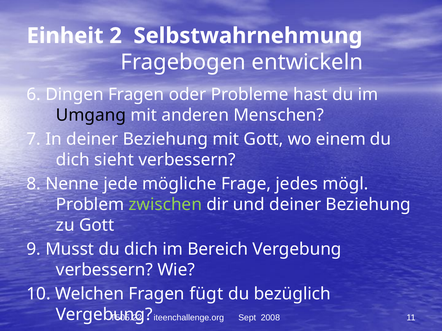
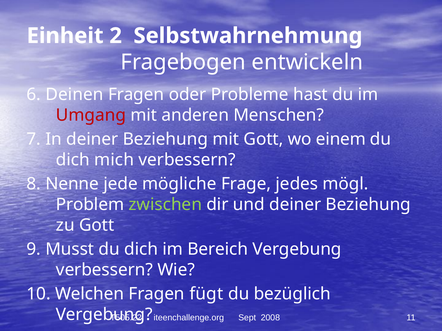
Dingen: Dingen -> Deinen
Umgang colour: black -> red
sieht: sieht -> mich
